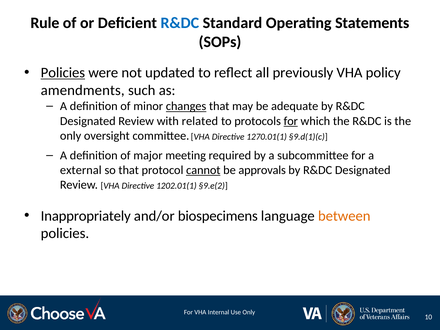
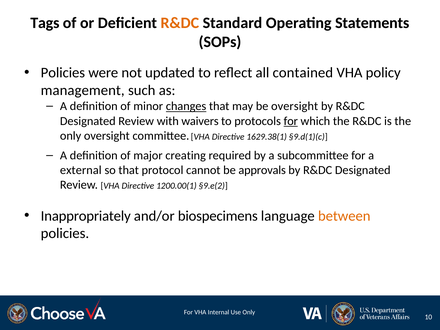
Rule: Rule -> Tags
R&DC at (180, 23) colour: blue -> orange
Policies at (63, 73) underline: present -> none
previously: previously -> contained
amendments: amendments -> management
be adequate: adequate -> oversight
related: related -> waivers
1270.01(1: 1270.01(1 -> 1629.38(1
meeting: meeting -> creating
cannot underline: present -> none
1202.01(1: 1202.01(1 -> 1200.00(1
